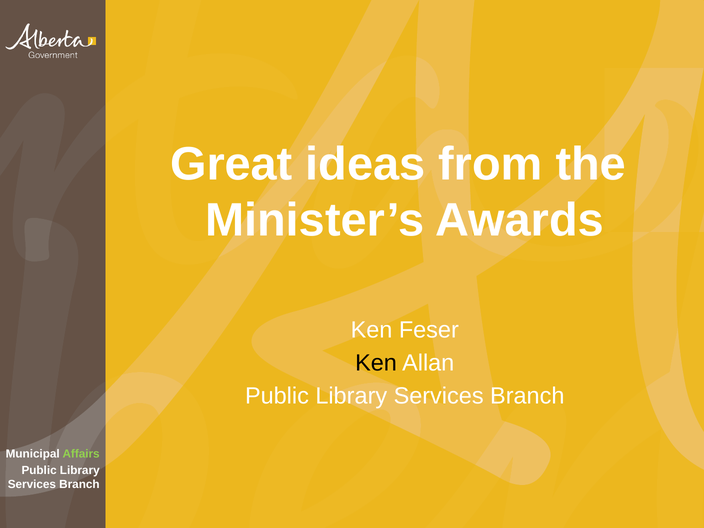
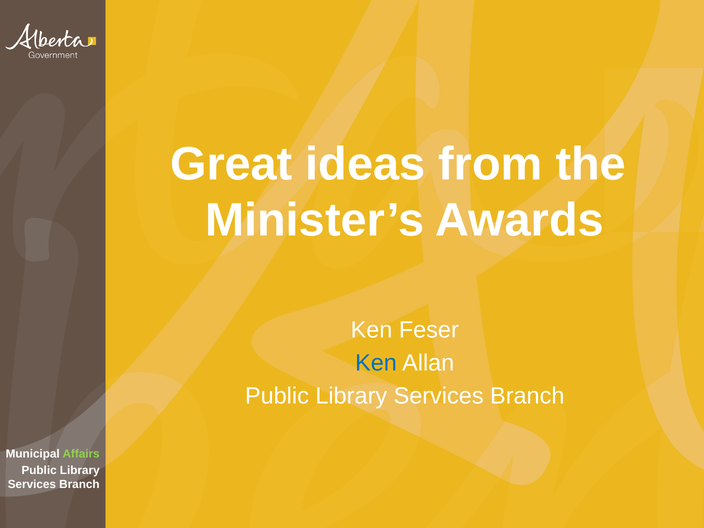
Ken at (376, 363) colour: black -> blue
